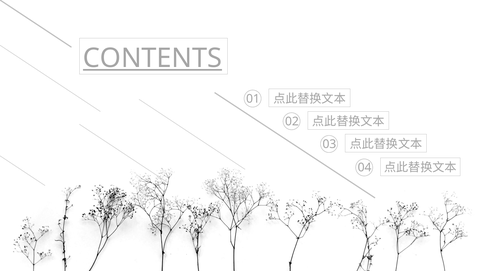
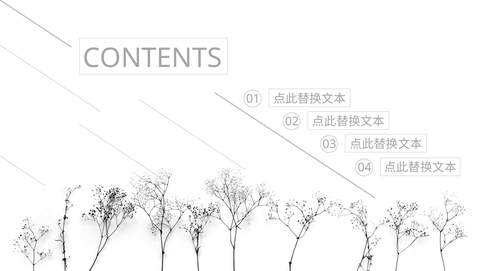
CONTENTS underline: present -> none
